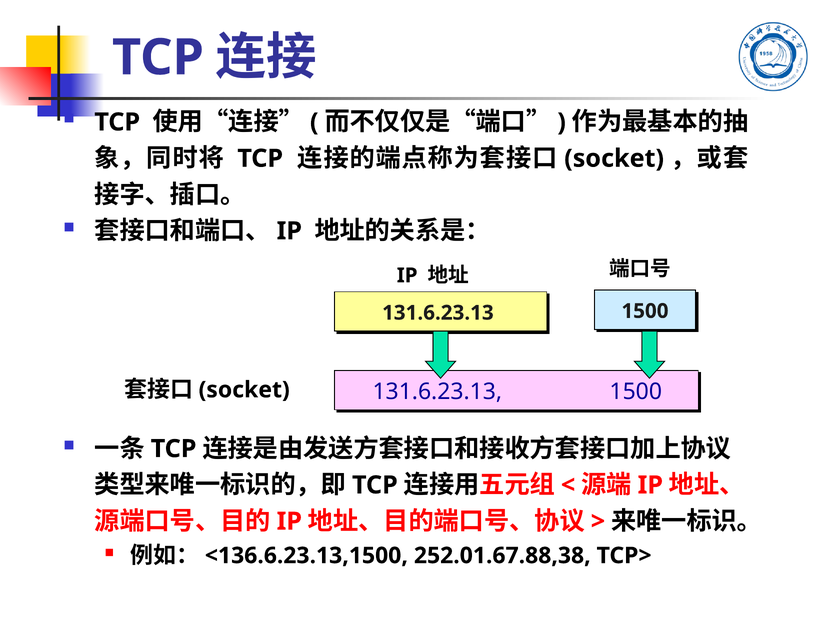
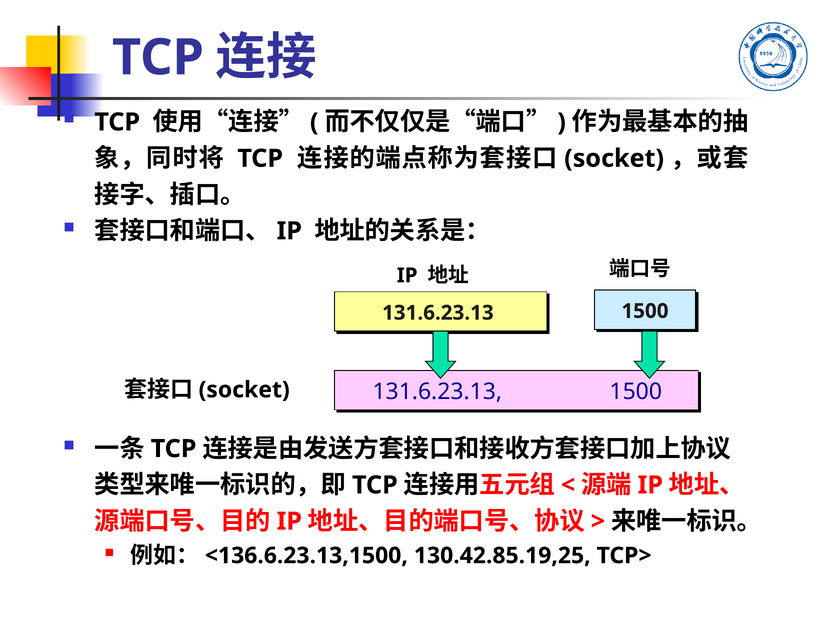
252.01.67.88,38: 252.01.67.88,38 -> 130.42.85.19,25
